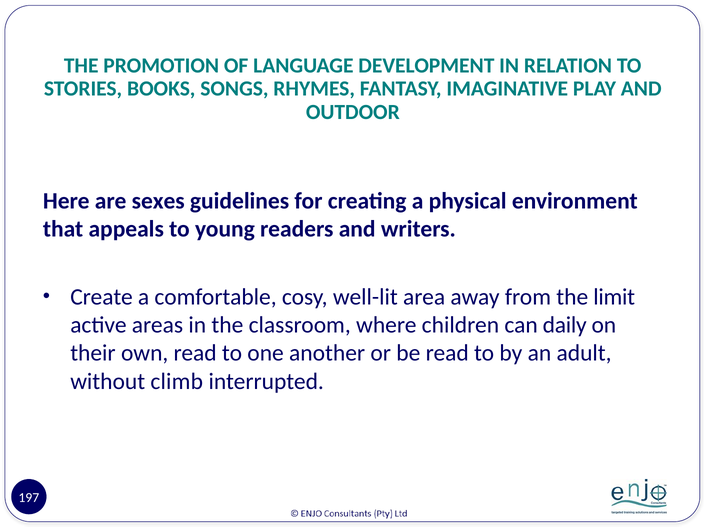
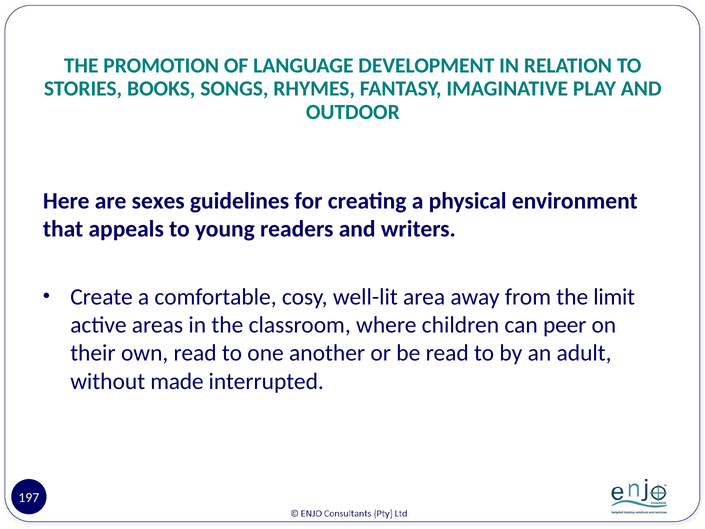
daily: daily -> peer
climb: climb -> made
